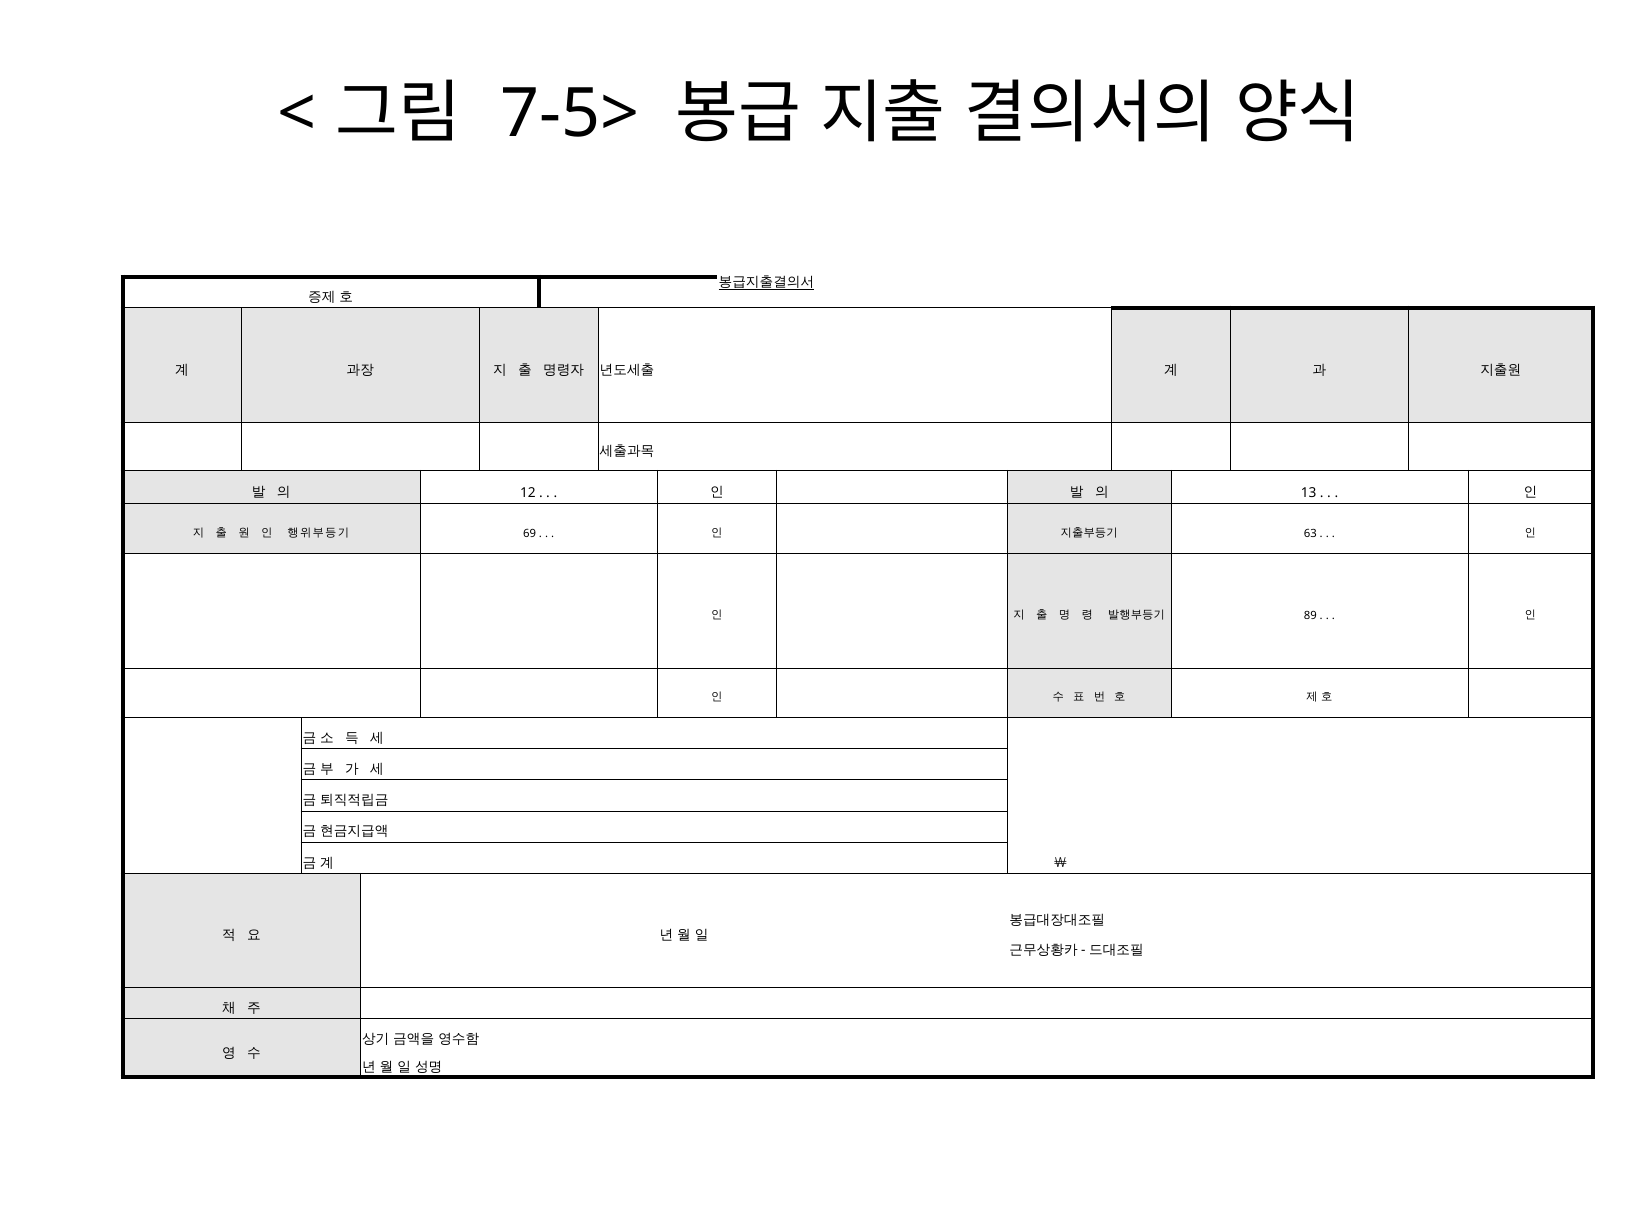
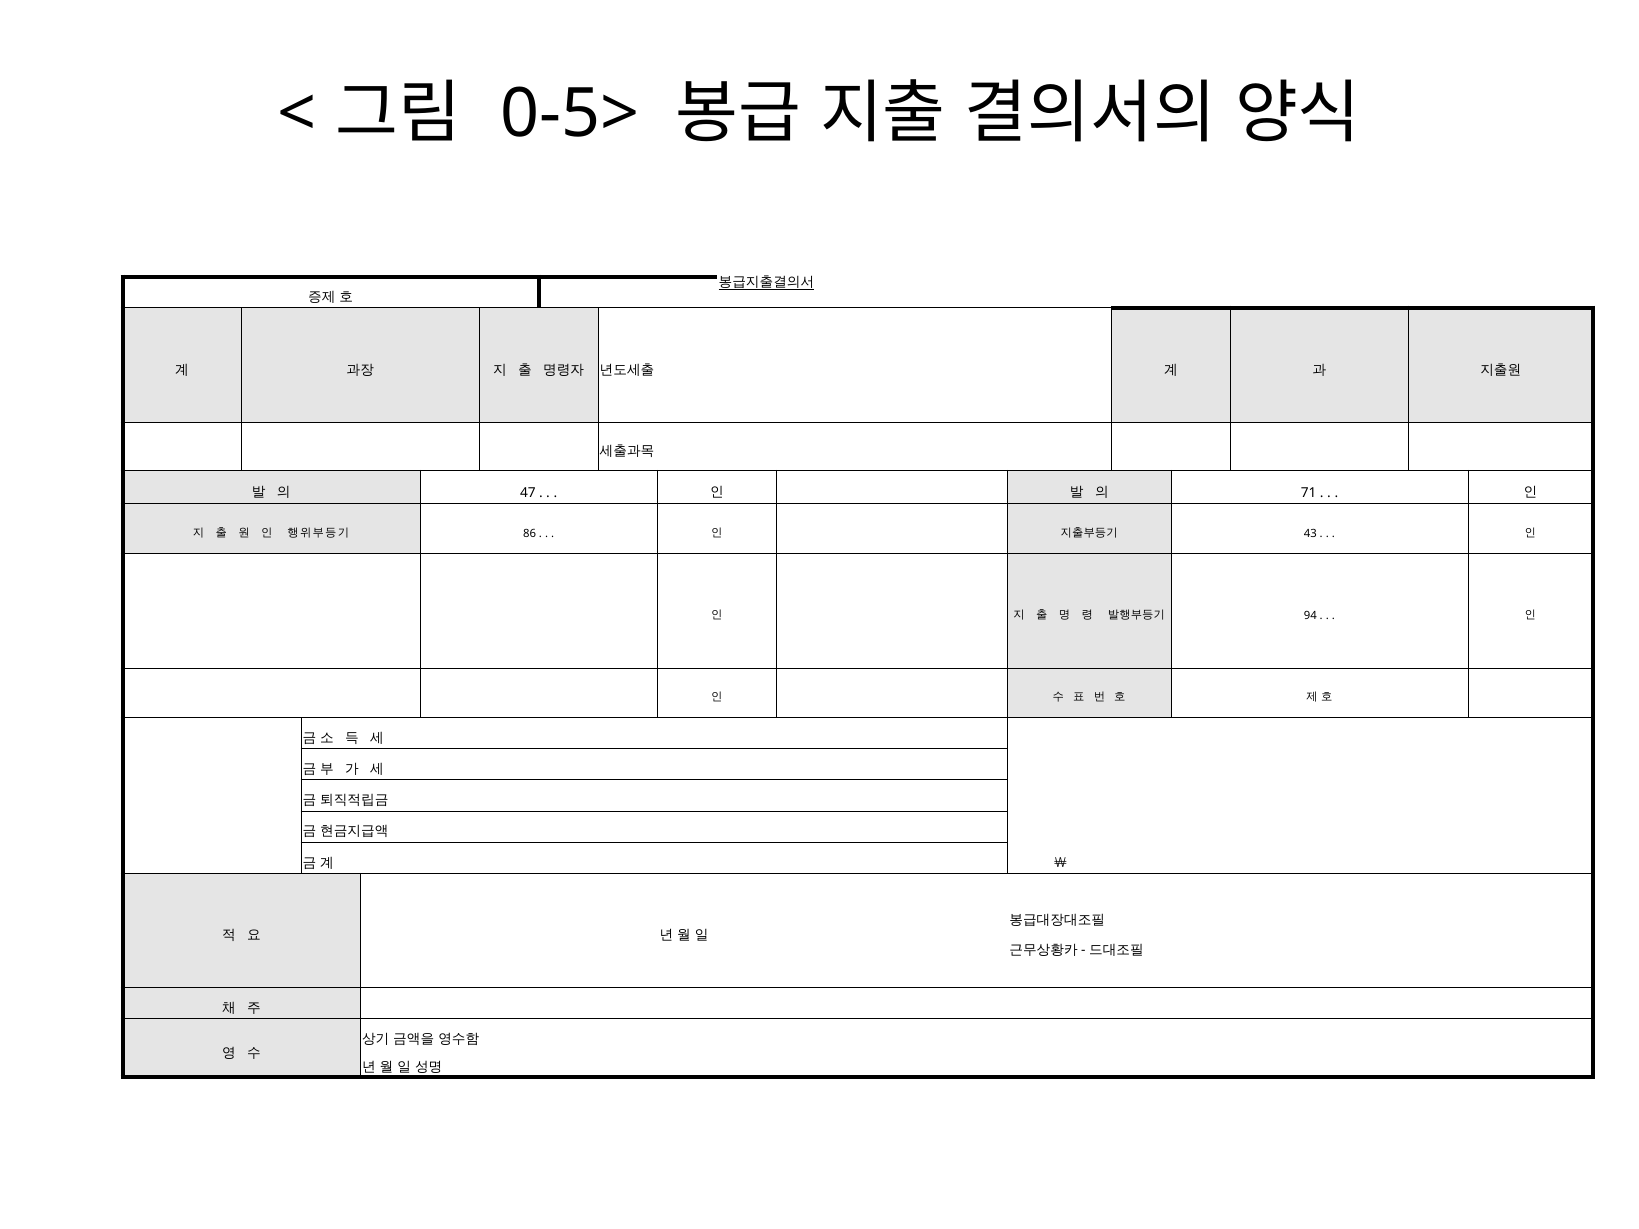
7-5>: 7-5> -> 0-5>
12: 12 -> 47
13: 13 -> 71
69: 69 -> 86
63: 63 -> 43
89: 89 -> 94
